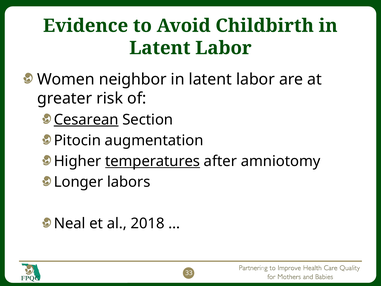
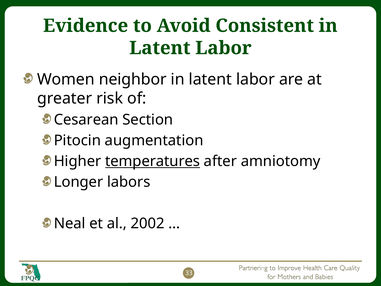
Childbirth: Childbirth -> Consistent
Cesarean underline: present -> none
2018: 2018 -> 2002
